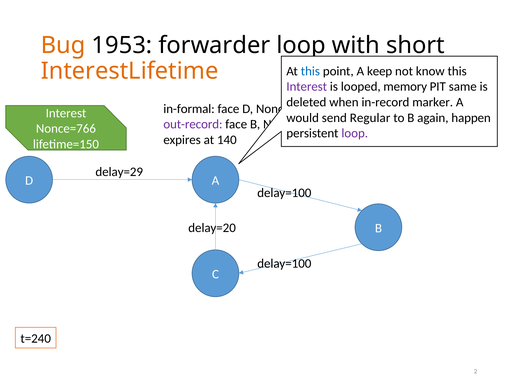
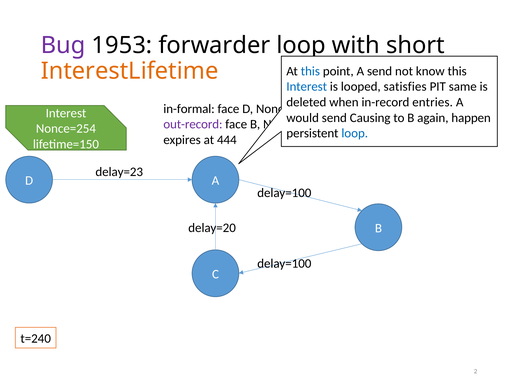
Bug colour: orange -> purple
A keep: keep -> send
Interest at (307, 87) colour: purple -> blue
memory: memory -> satisfies
marker: marker -> entries
Regular: Regular -> Causing
Nonce=766: Nonce=766 -> Nonce=254
loop at (355, 133) colour: purple -> blue
140: 140 -> 444
delay=29: delay=29 -> delay=23
